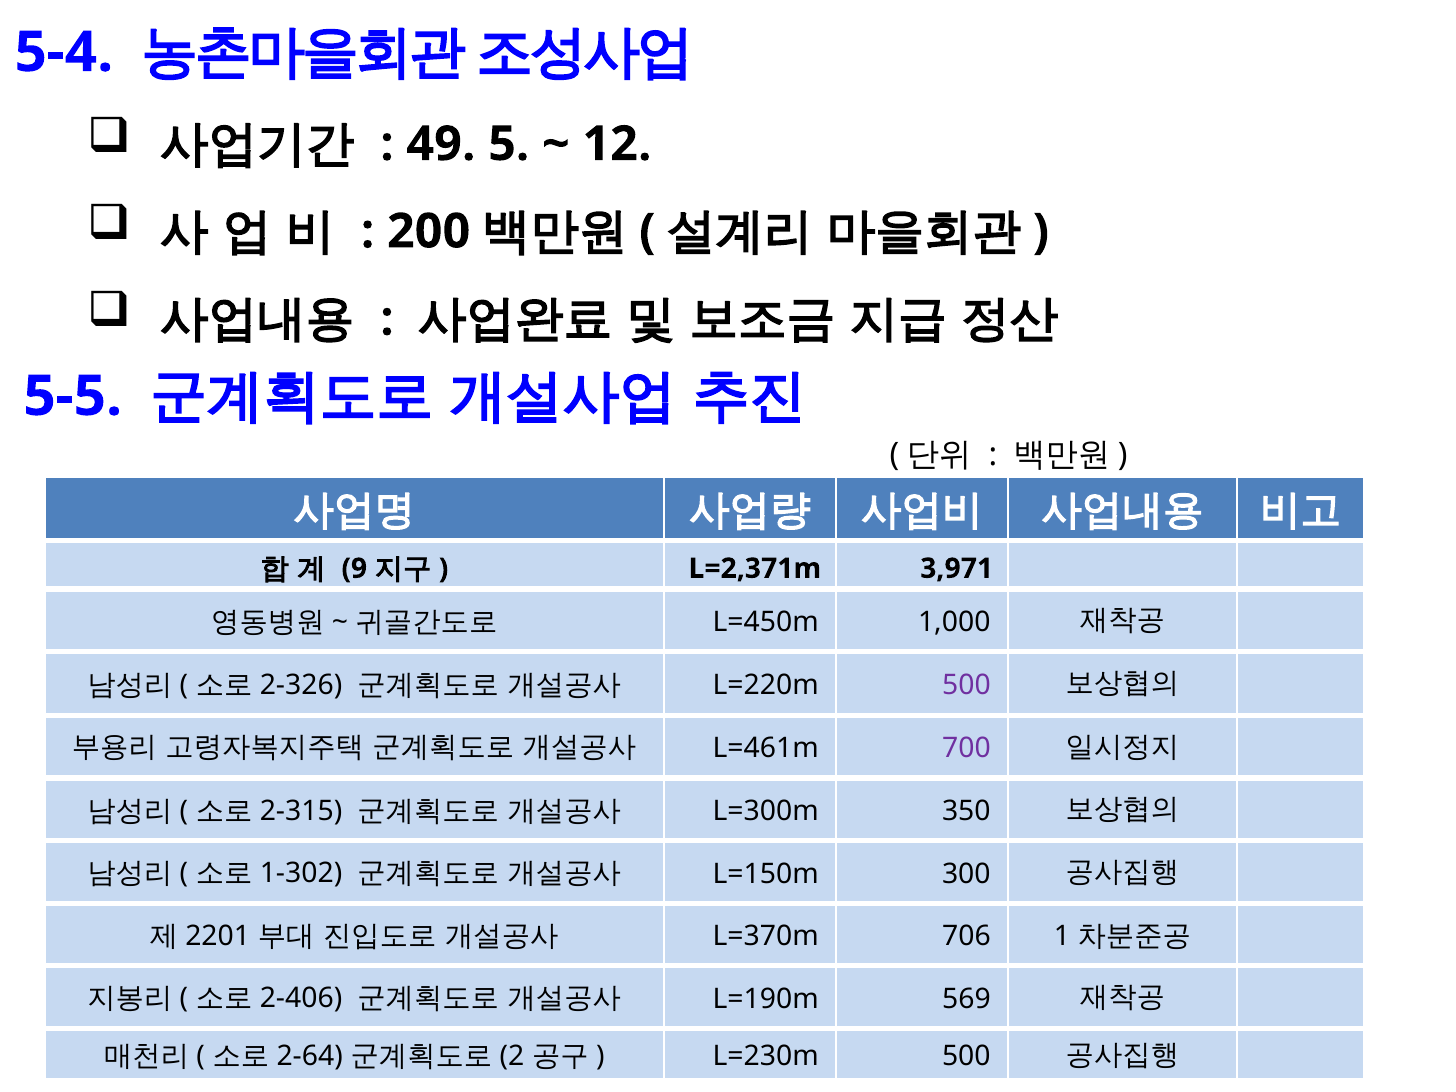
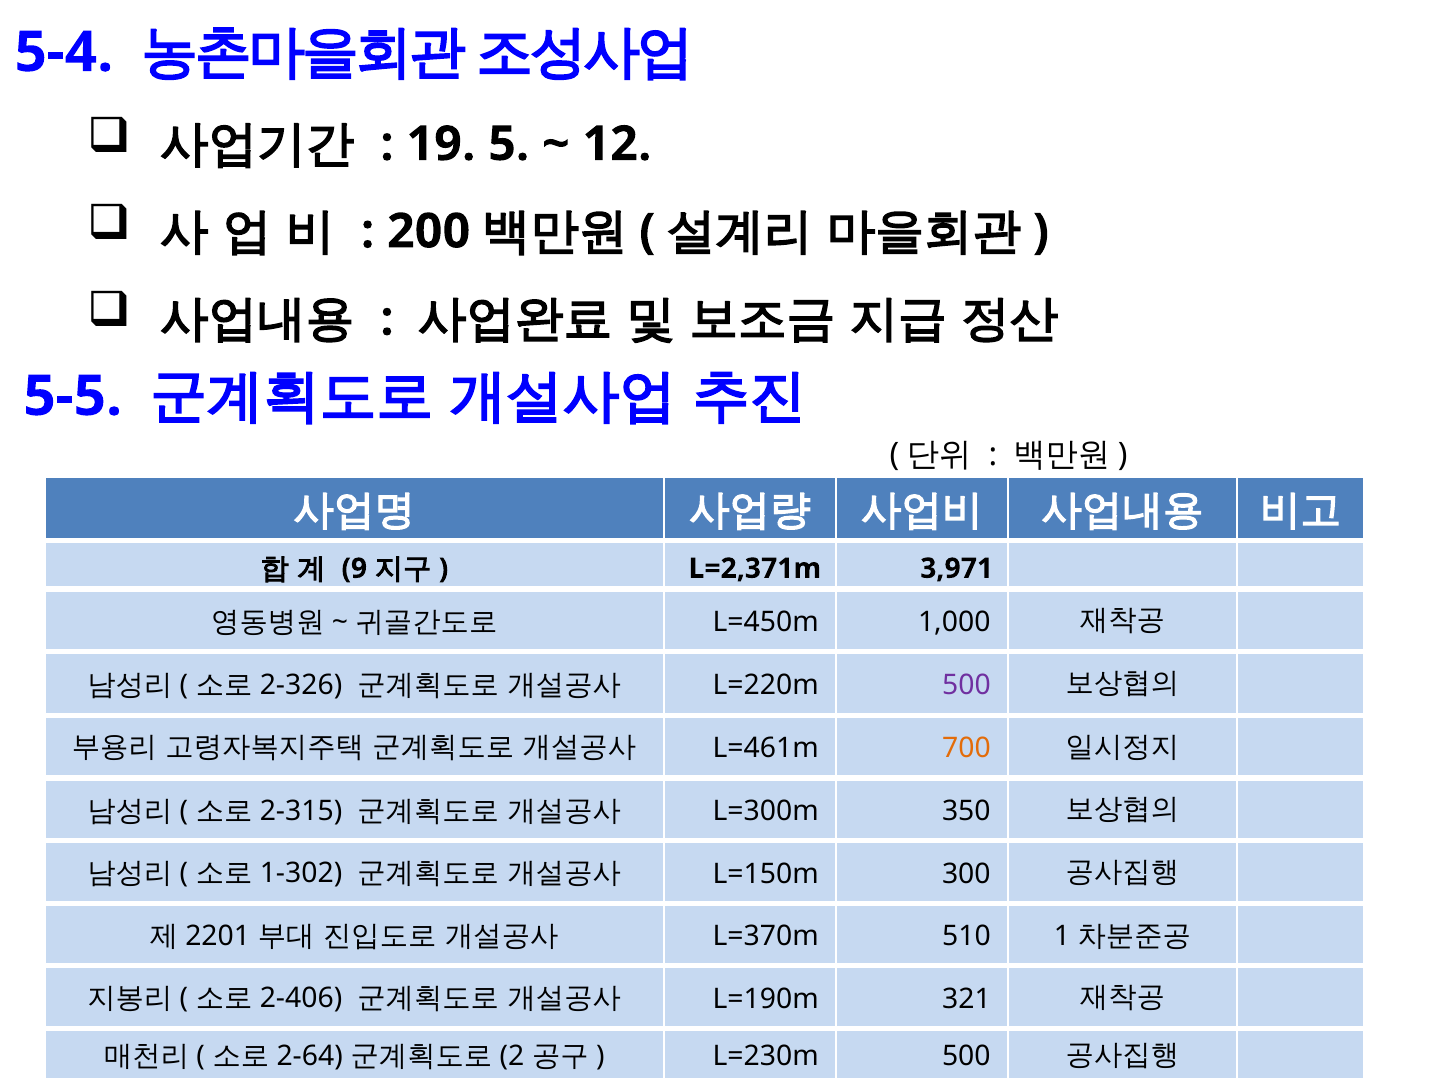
49: 49 -> 19
700 colour: purple -> orange
706: 706 -> 510
569: 569 -> 321
